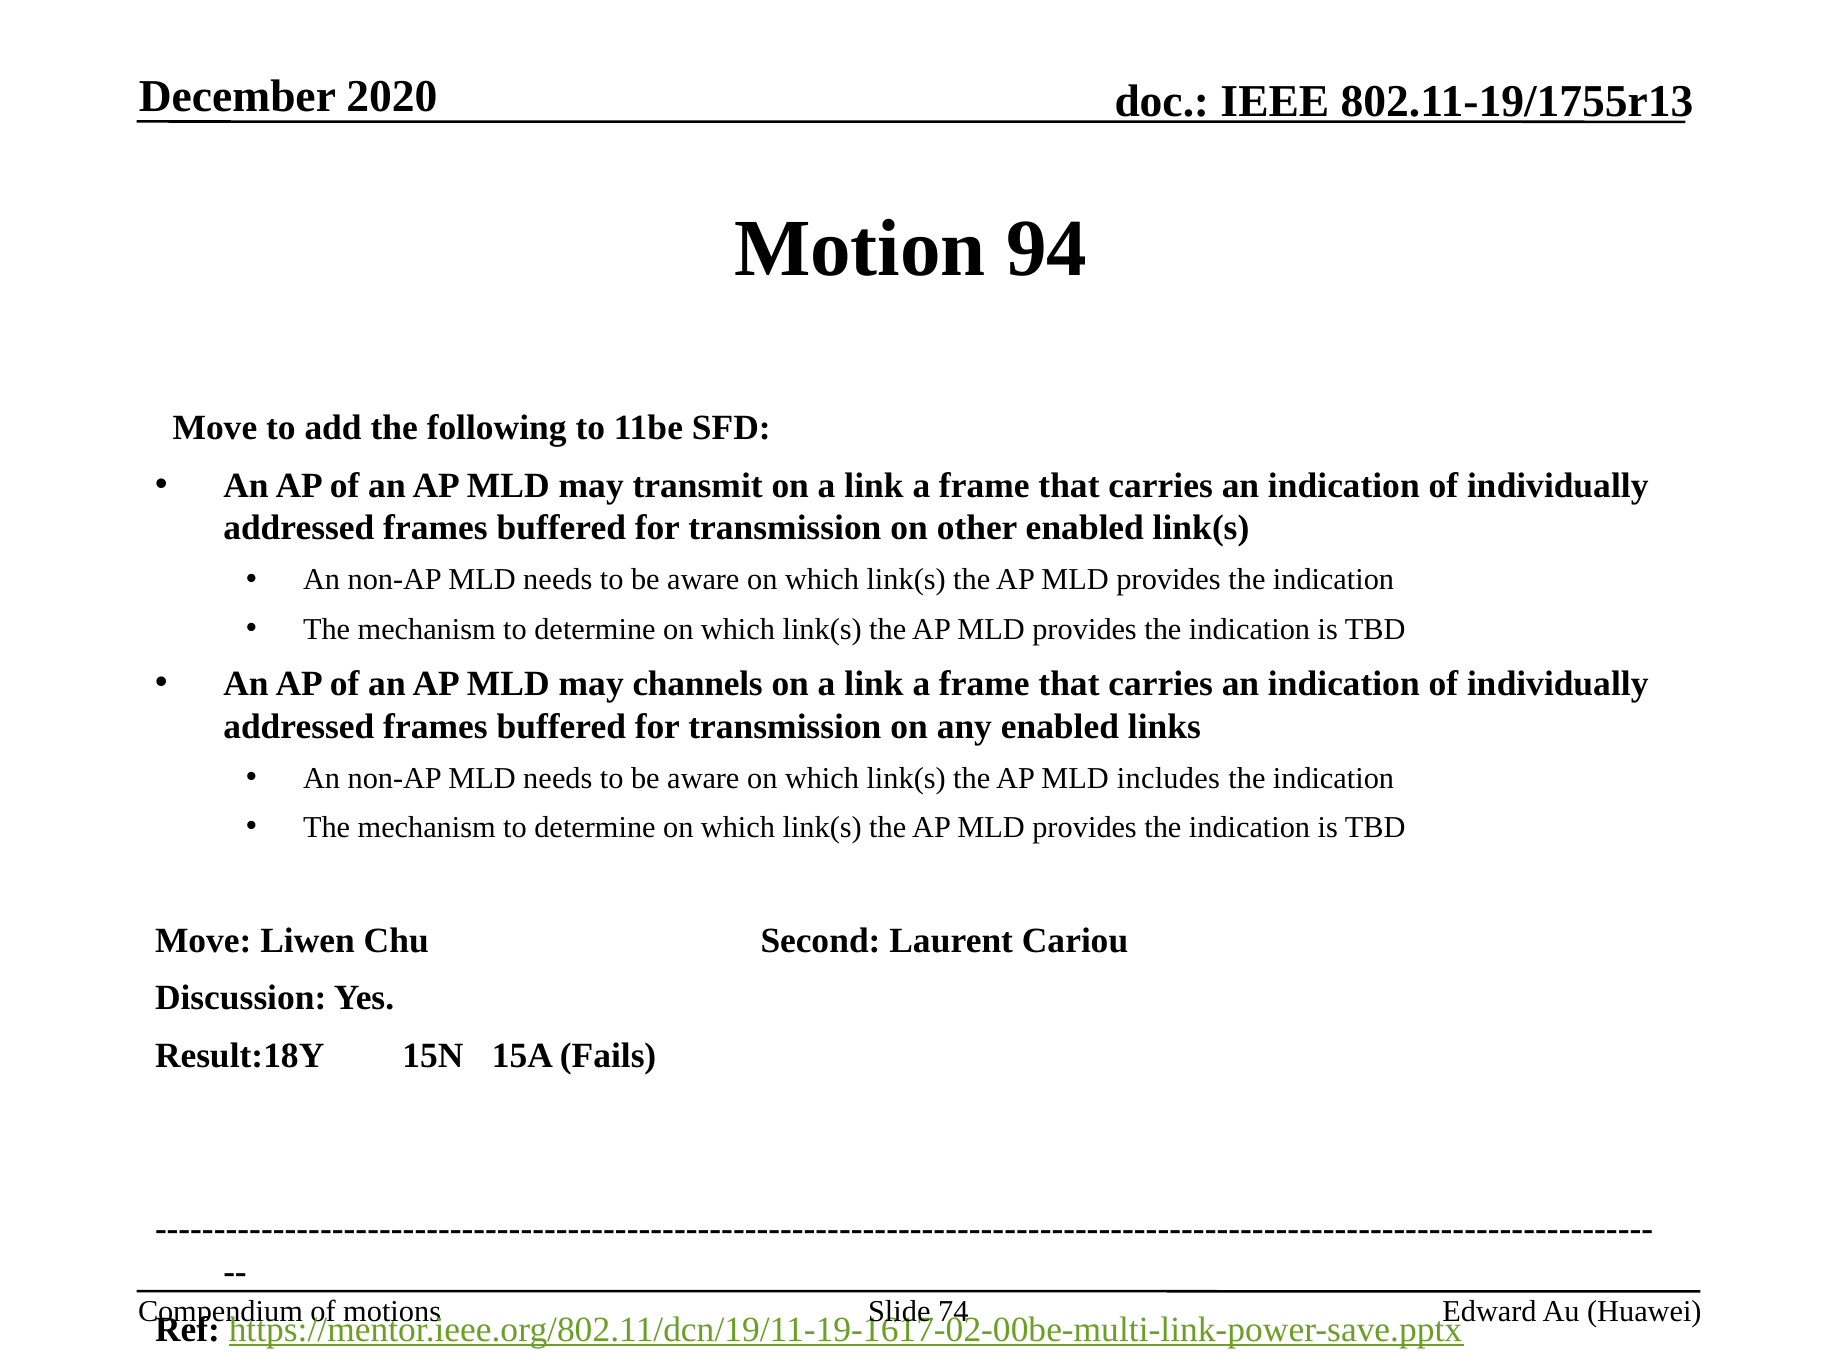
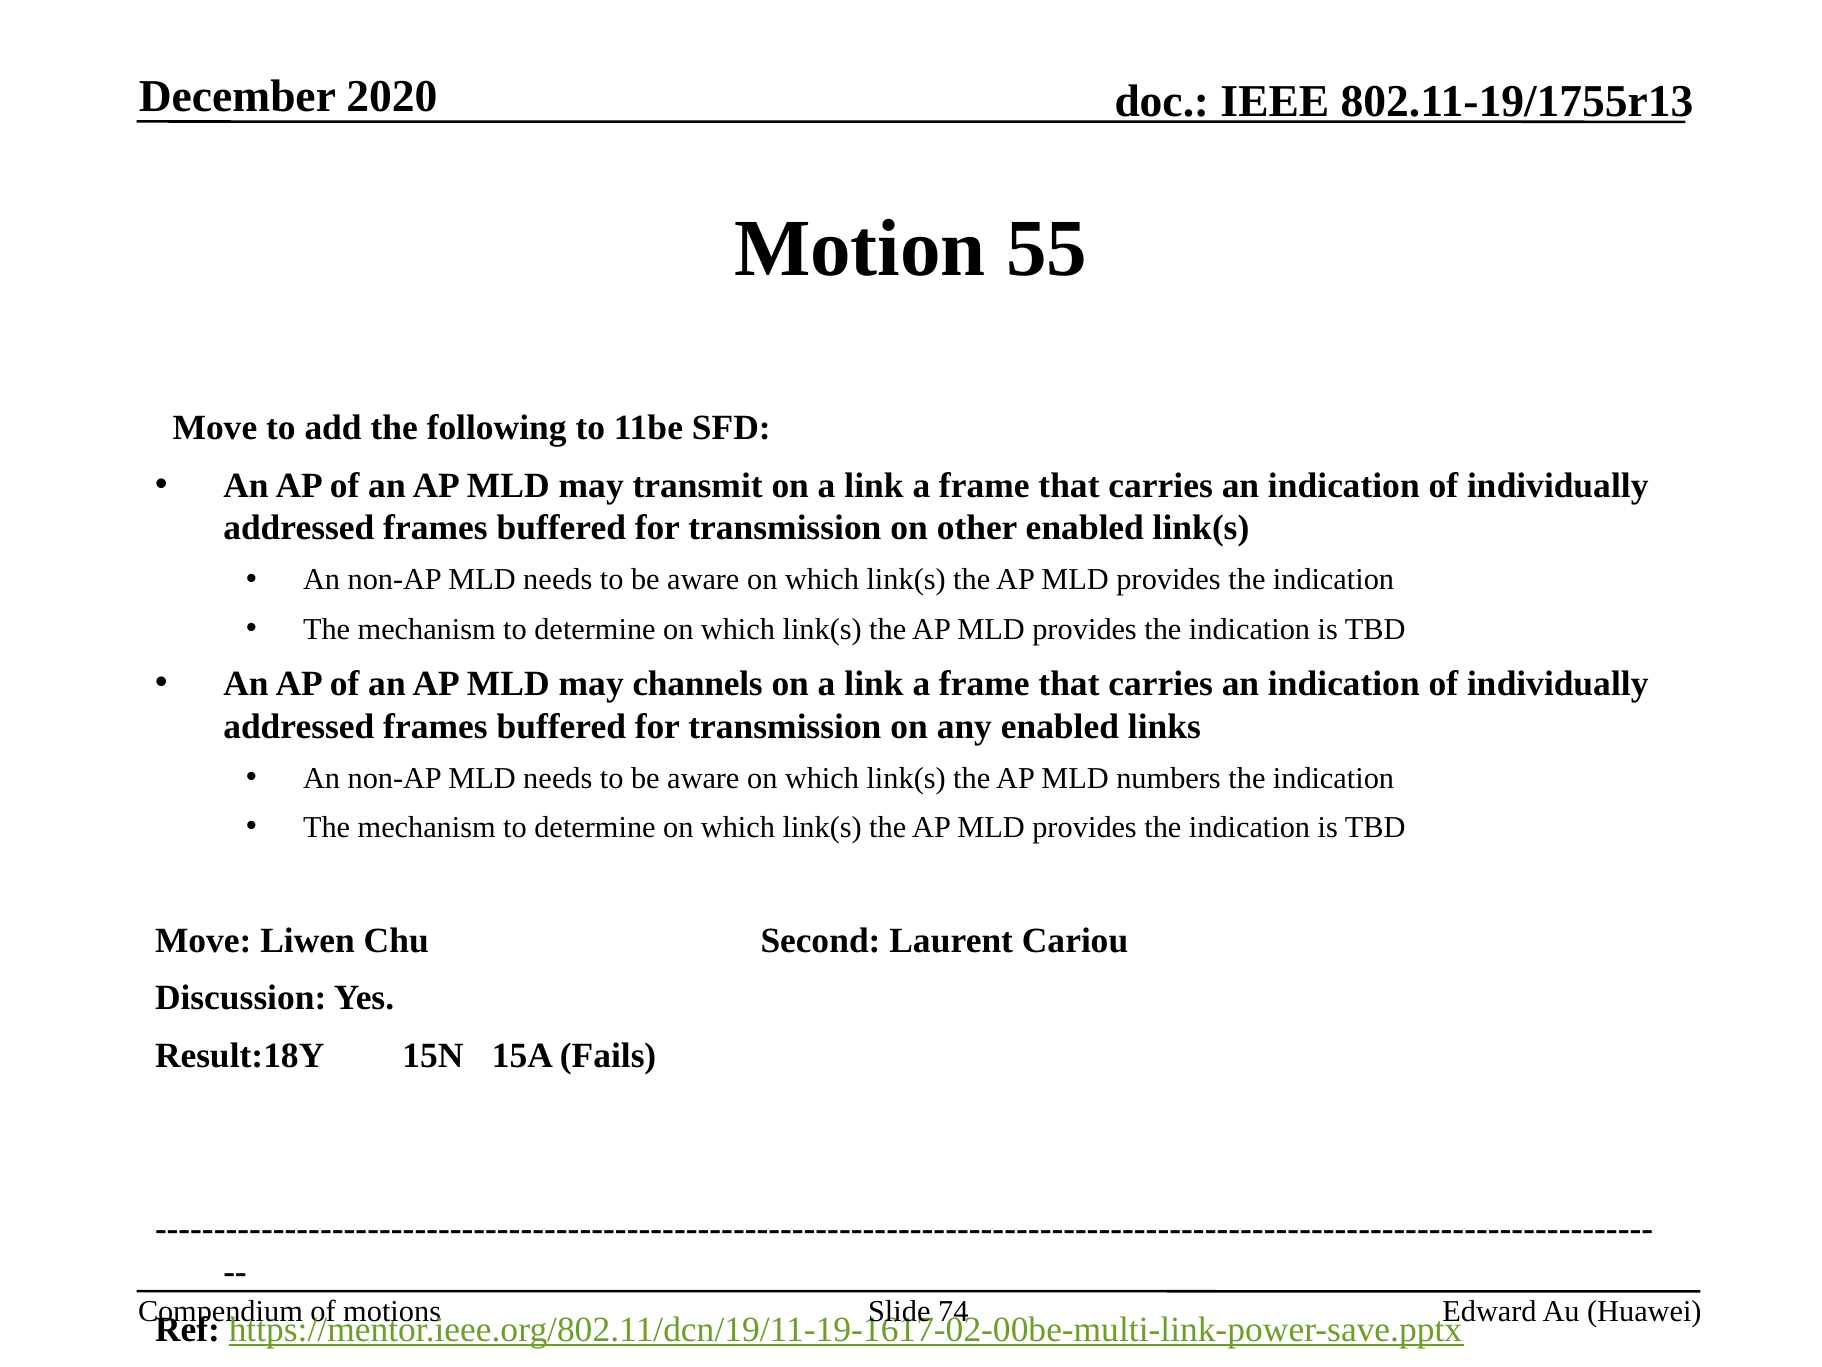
94: 94 -> 55
includes: includes -> numbers
